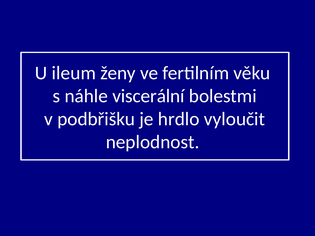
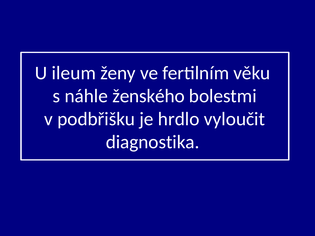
viscerální: viscerální -> ženského
neplodnost: neplodnost -> diagnostika
